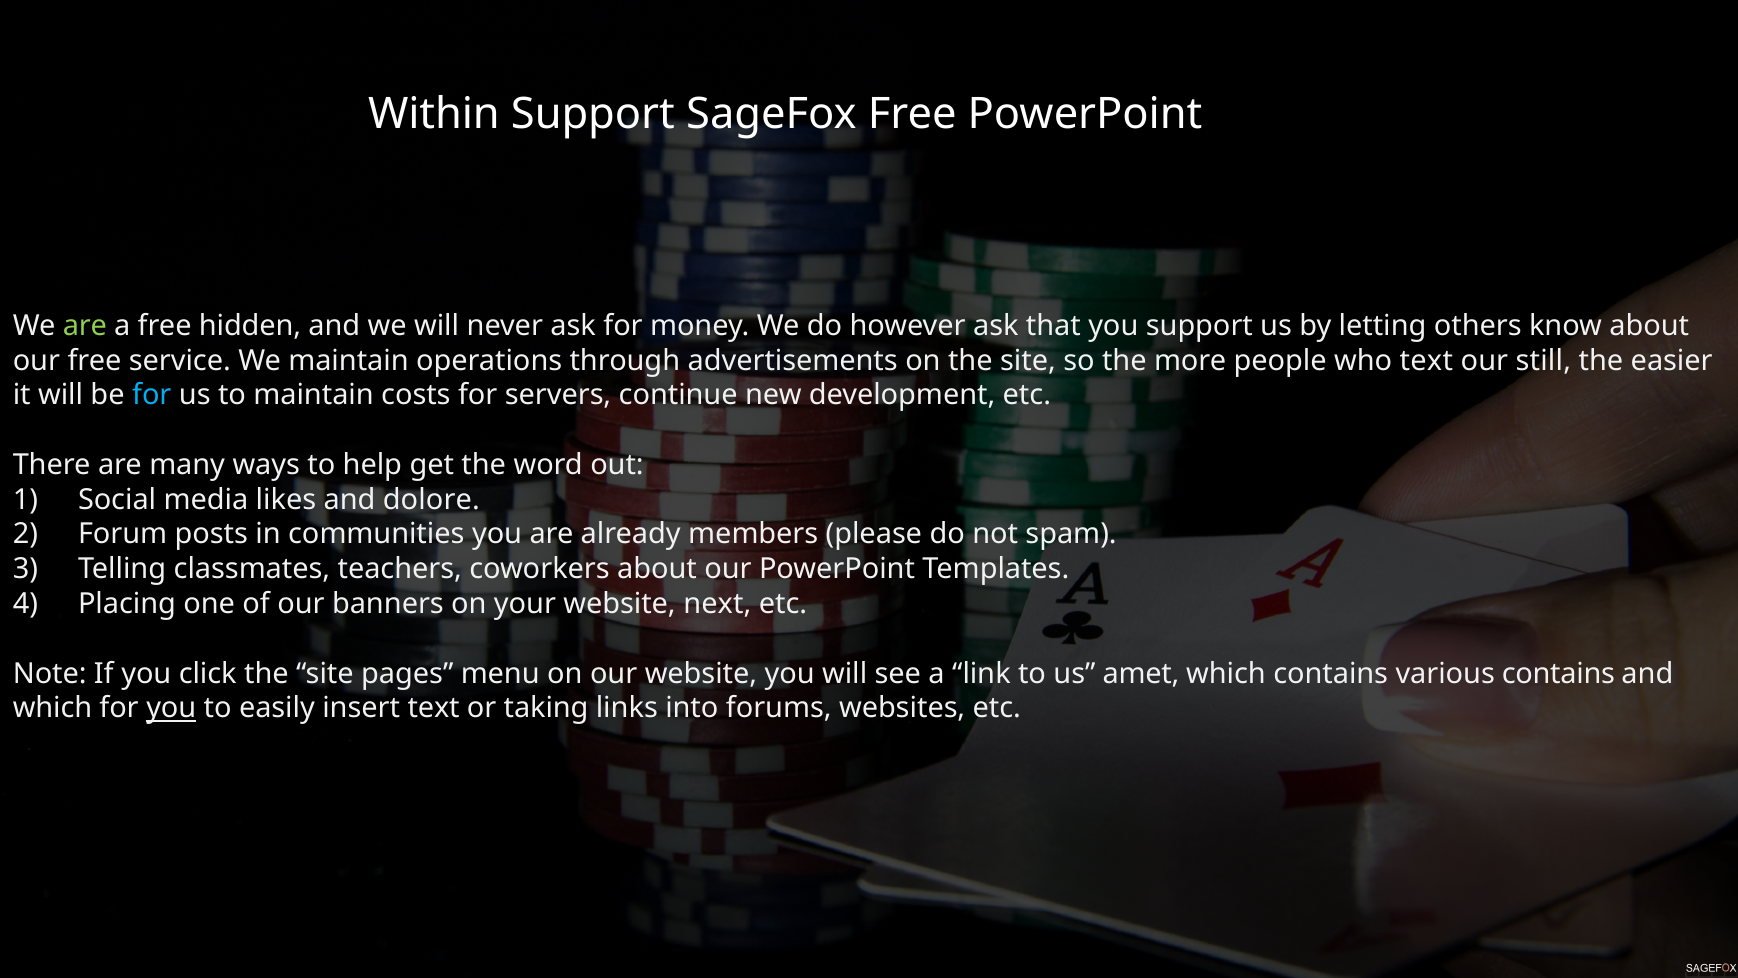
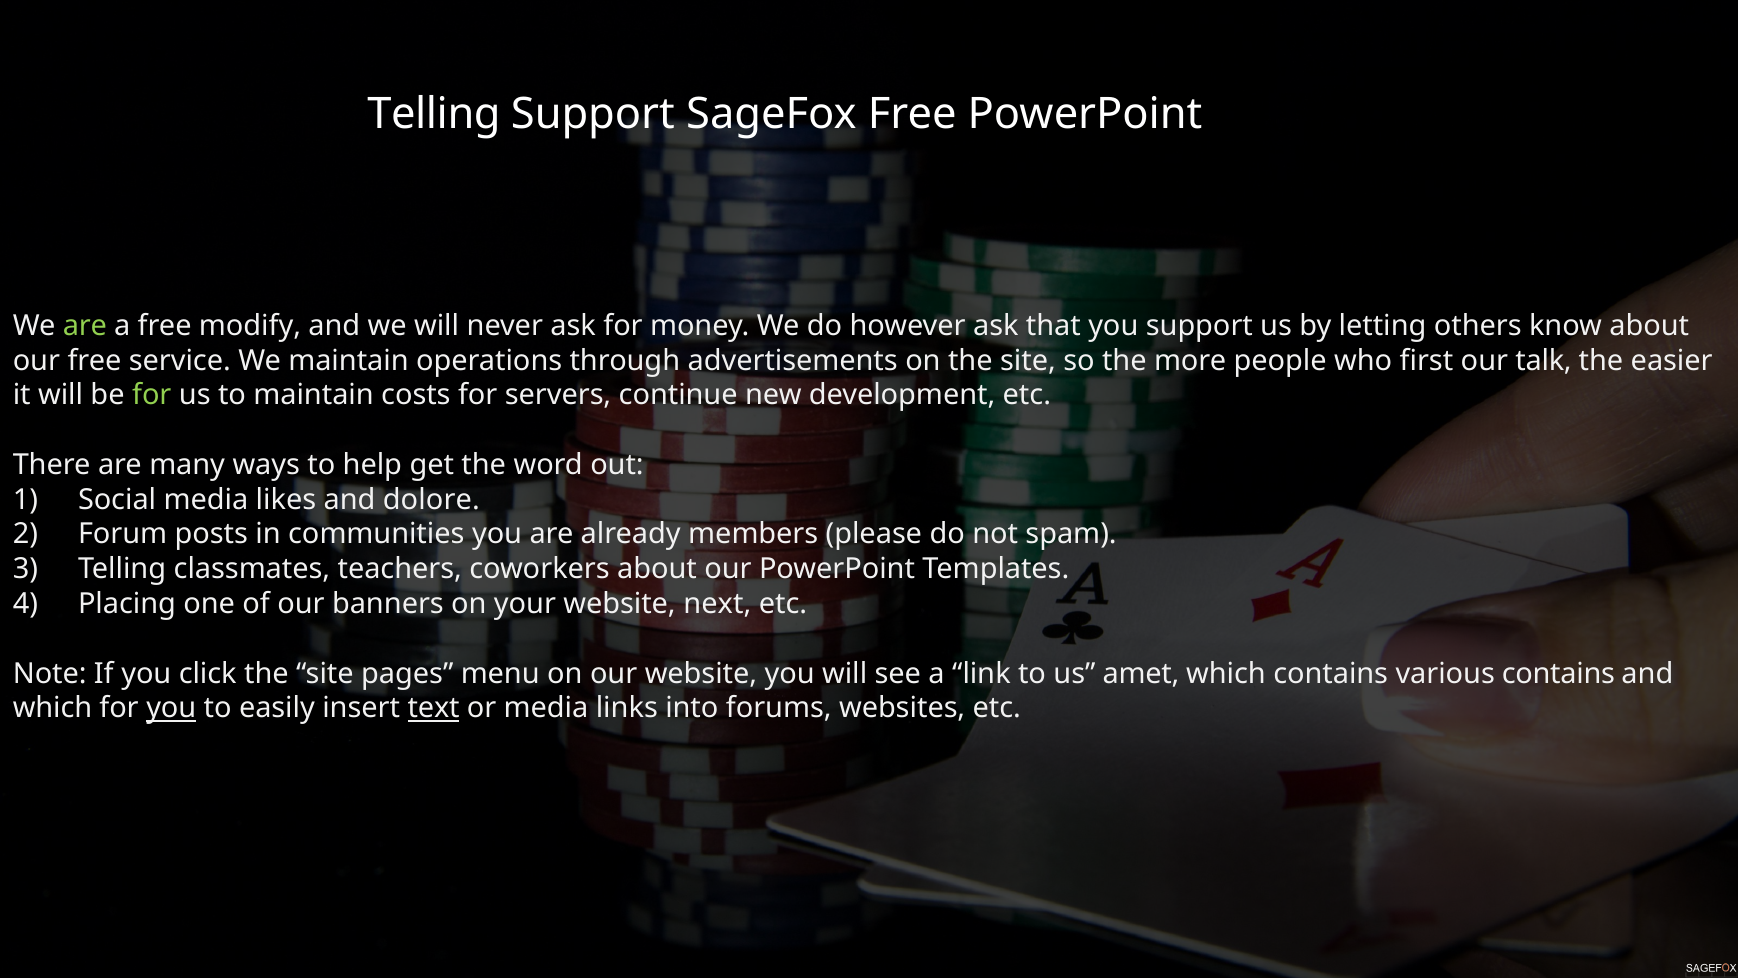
Within at (434, 114): Within -> Telling
hidden: hidden -> modify
who text: text -> first
still: still -> talk
for at (152, 395) colour: light blue -> light green
text at (434, 708) underline: none -> present
or taking: taking -> media
